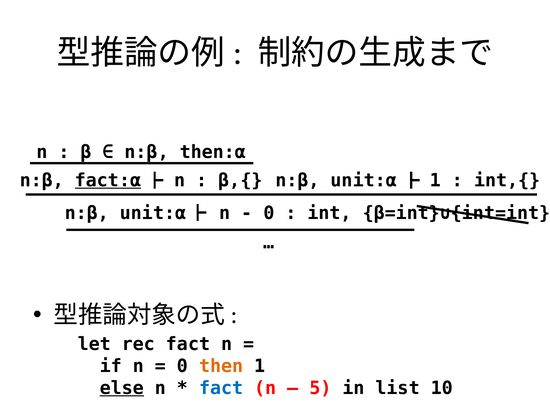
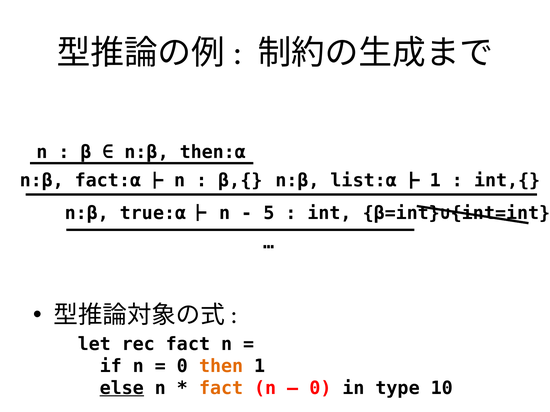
fact:α underline: present -> none
β,{ n:β unit:α: unit:α -> list:α
unit:α at (153, 213): unit:α -> true:α
0 at (269, 213): 0 -> 5
fact at (221, 389) colour: blue -> orange
5 at (320, 389): 5 -> 0
list: list -> type
